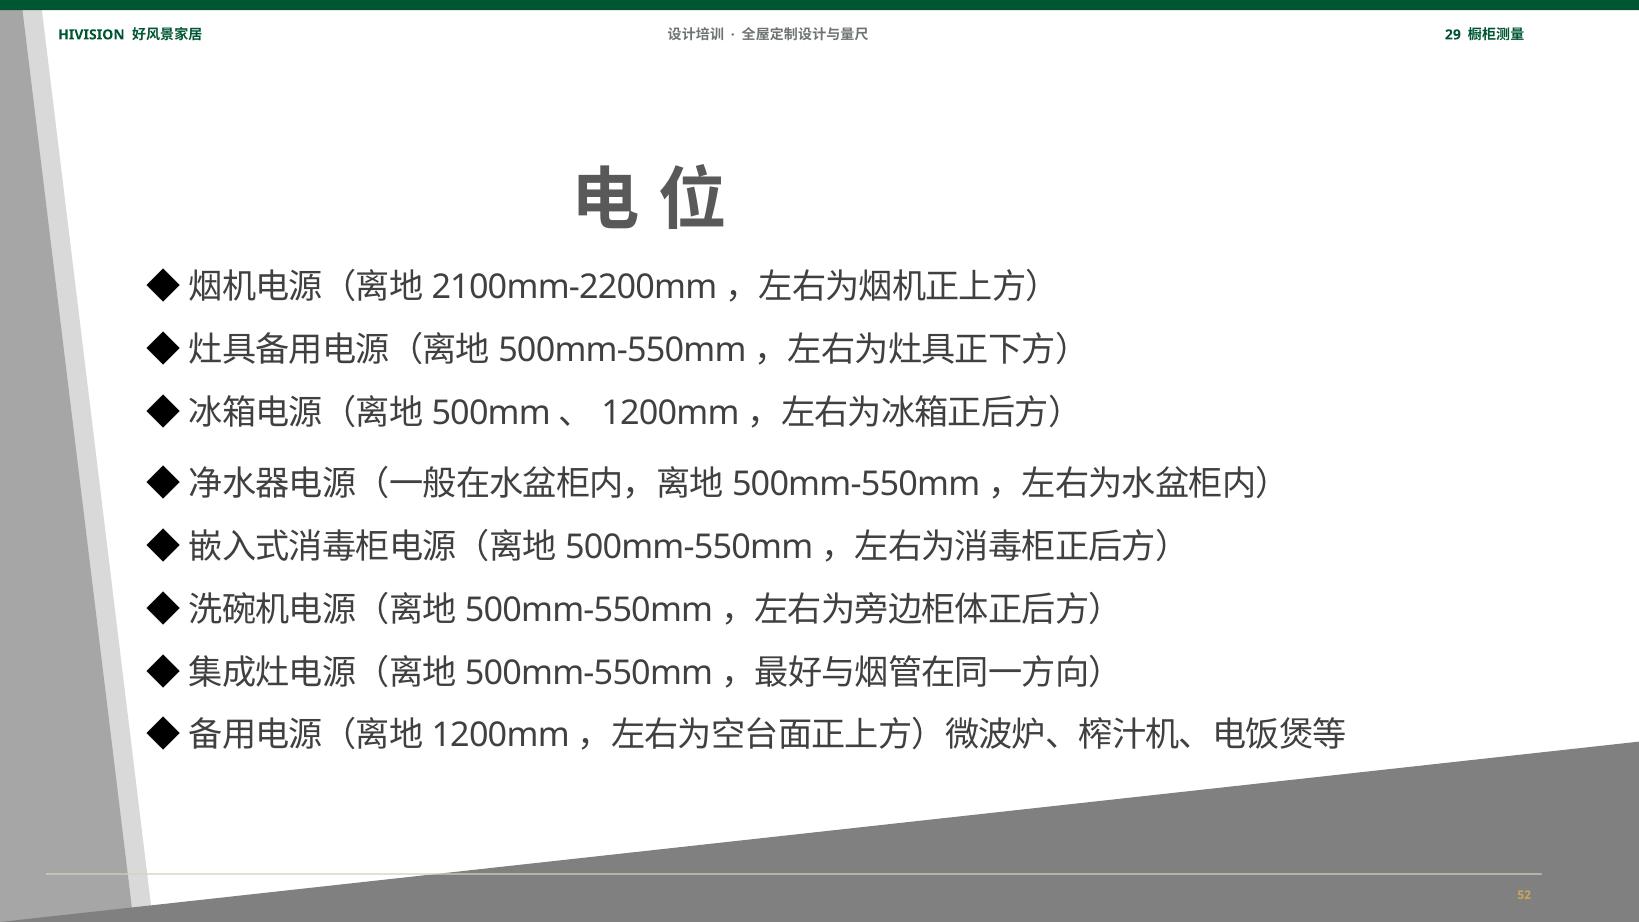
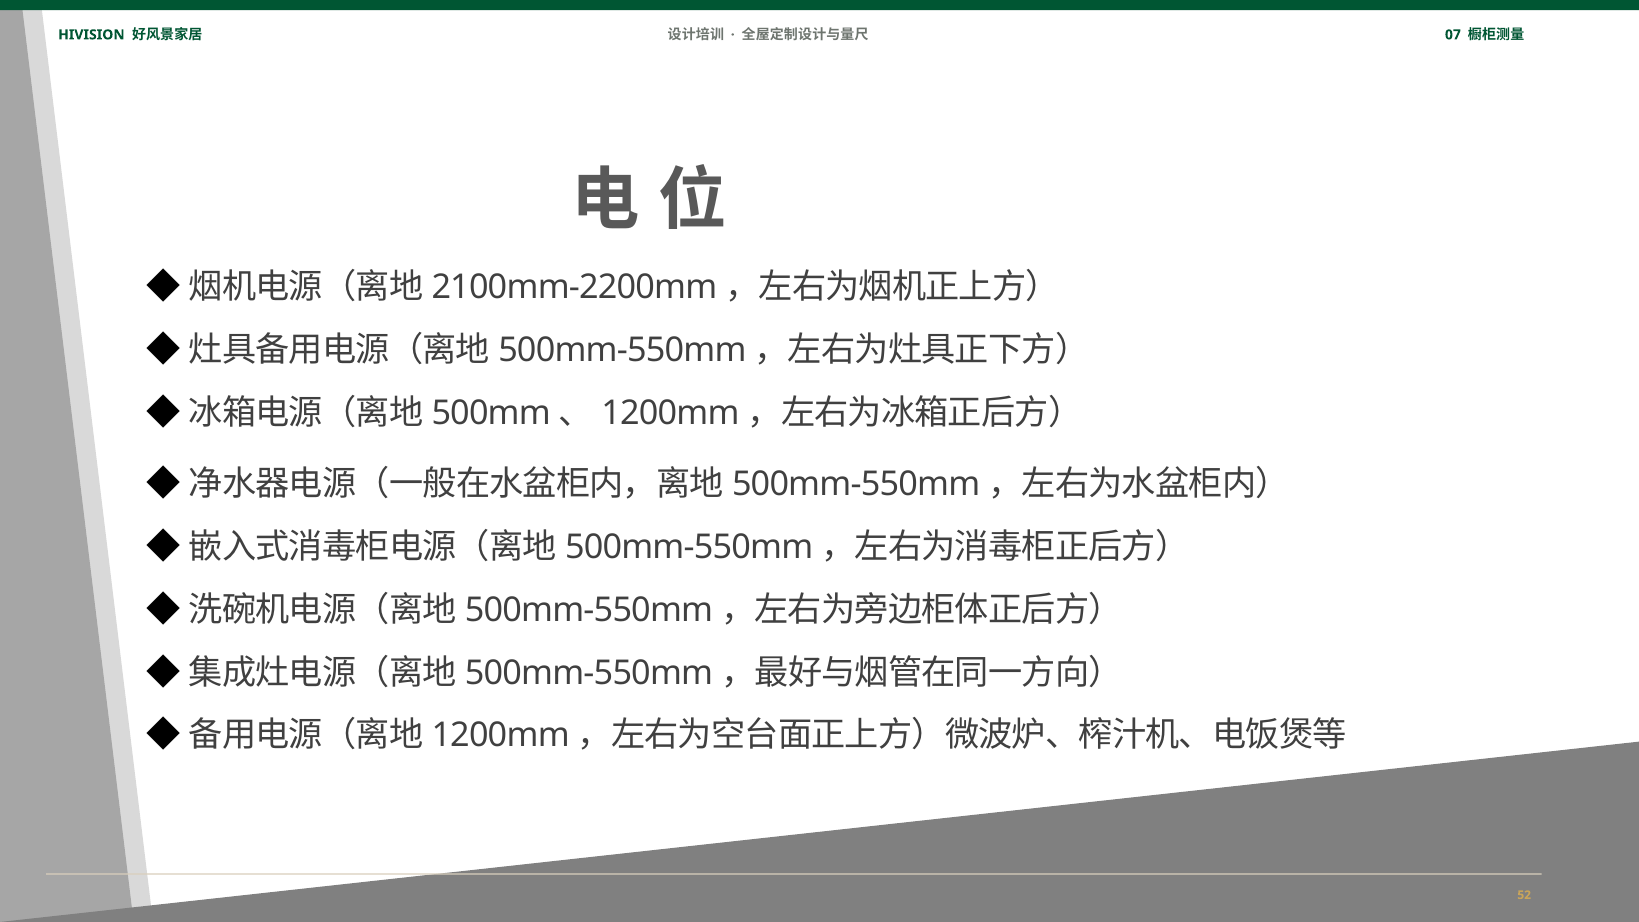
29: 29 -> 07
